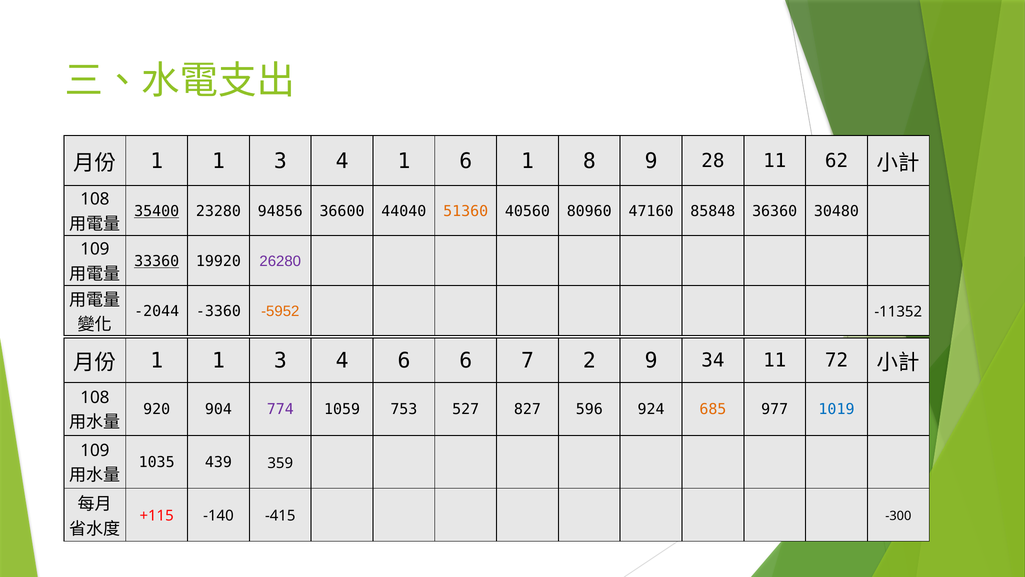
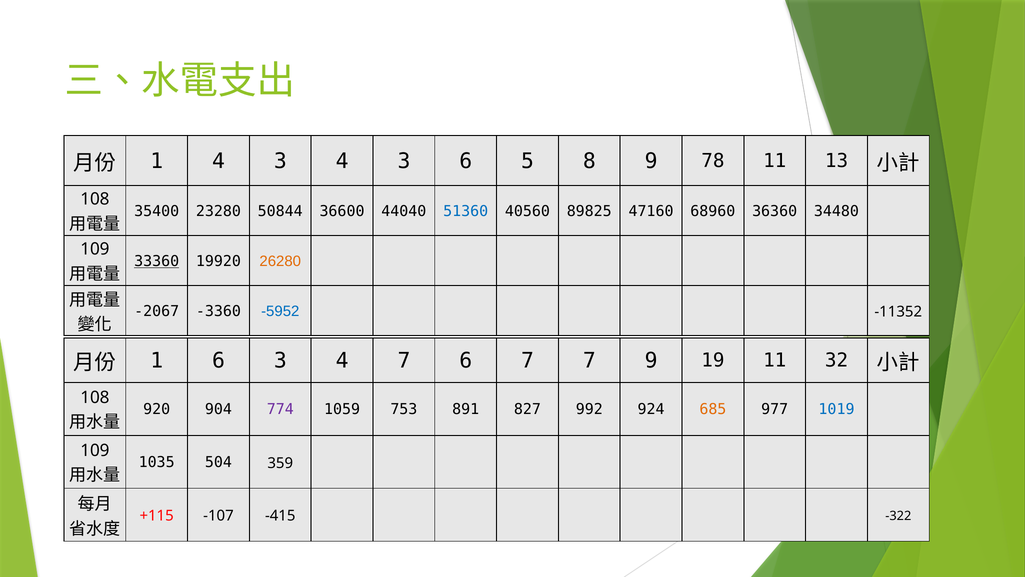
1 at (219, 161): 1 -> 4
3 4 1: 1 -> 3
6 1: 1 -> 5
28: 28 -> 78
62: 62 -> 13
35400 underline: present -> none
94856: 94856 -> 50844
51360 colour: orange -> blue
80960: 80960 -> 89825
85848: 85848 -> 68960
30480: 30480 -> 34480
26280 colour: purple -> orange
-2044: -2044 -> -2067
-5952 colour: orange -> blue
1 at (219, 360): 1 -> 6
4 6: 6 -> 7
7 2: 2 -> 7
34: 34 -> 19
72: 72 -> 32
527: 527 -> 891
596: 596 -> 992
439: 439 -> 504
-140: -140 -> -107
-300: -300 -> -322
